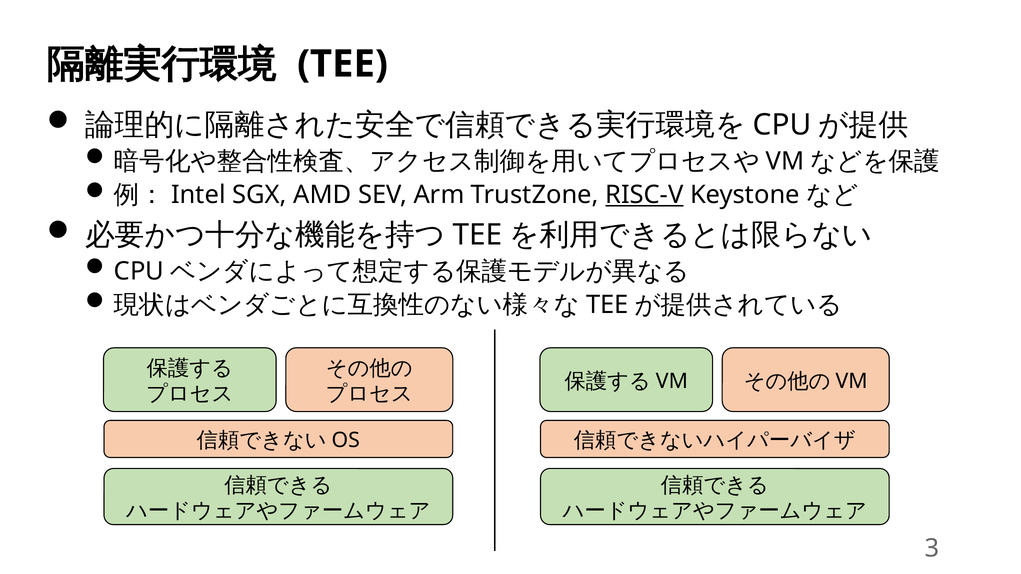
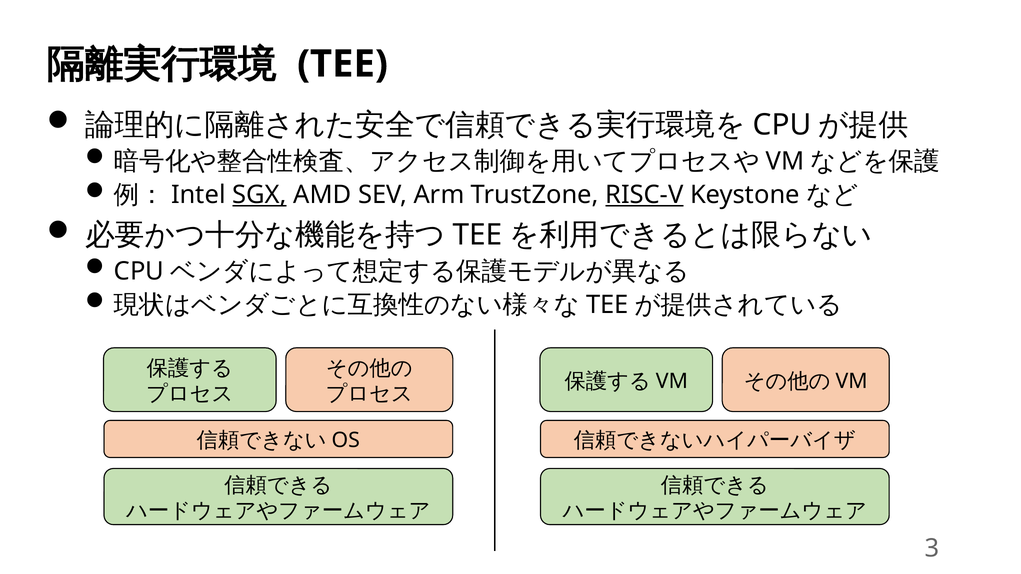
SGX underline: none -> present
